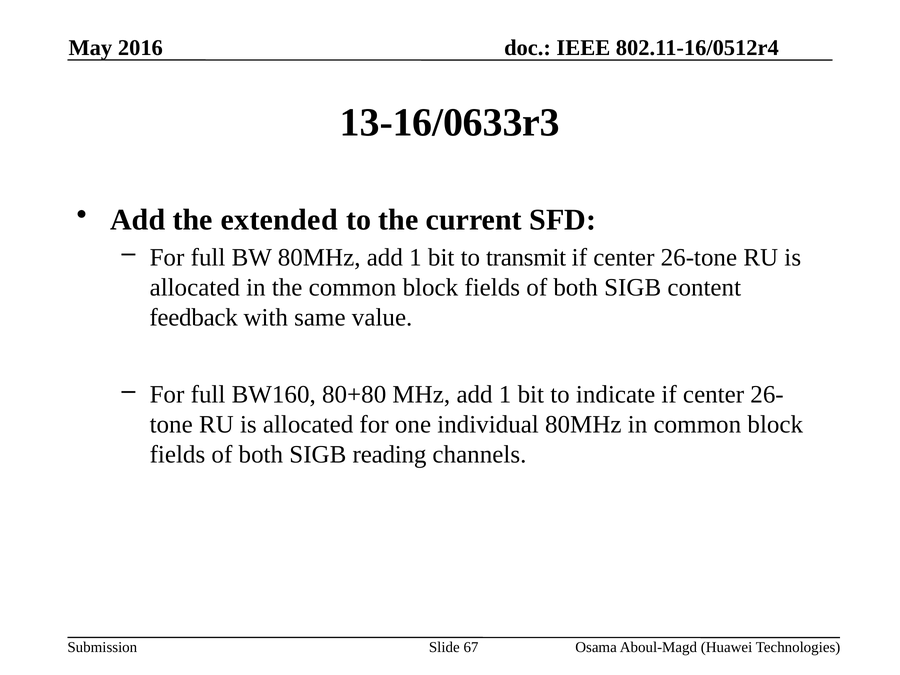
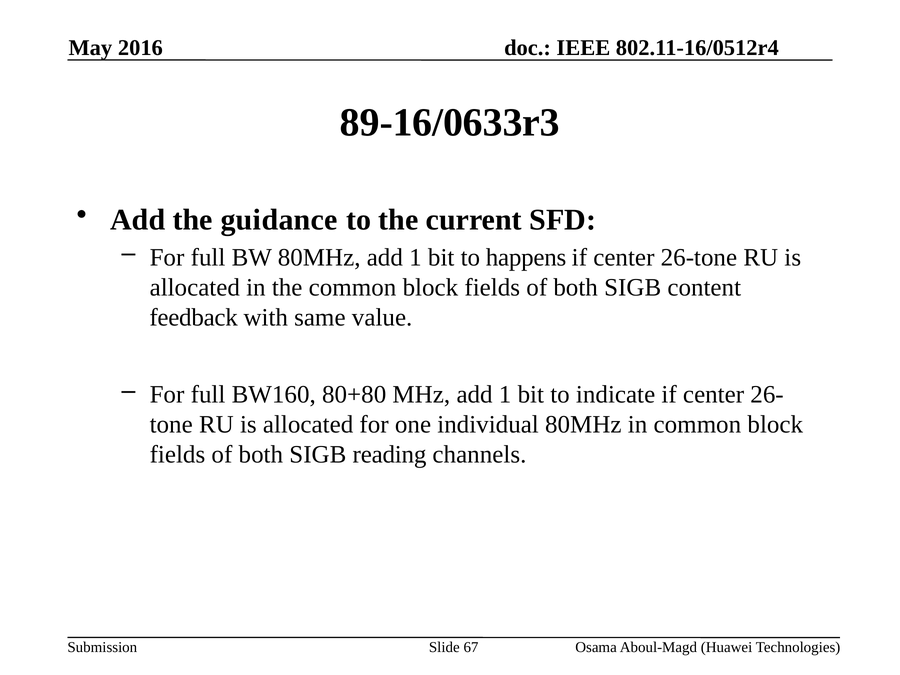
13-16/0633r3: 13-16/0633r3 -> 89-16/0633r3
extended: extended -> guidance
transmit: transmit -> happens
